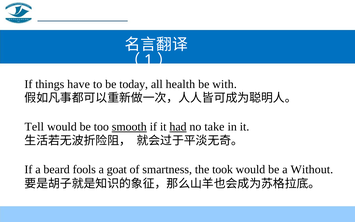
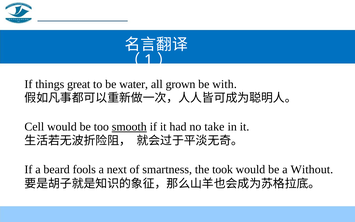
have: have -> great
today: today -> water
health: health -> grown
Tell: Tell -> Cell
had underline: present -> none
goat: goat -> next
